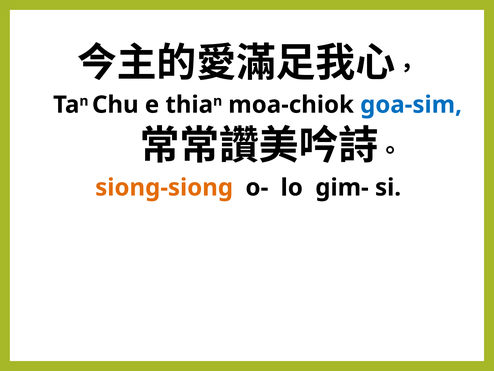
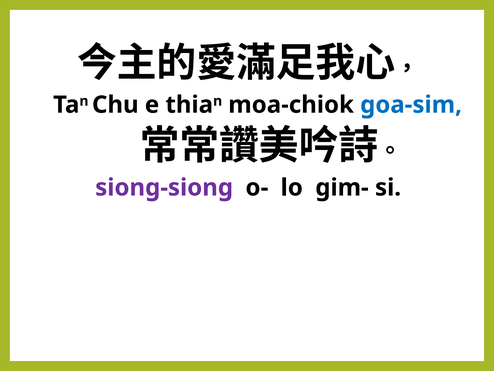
siong-siong colour: orange -> purple
